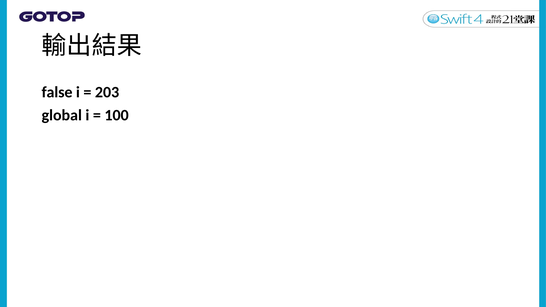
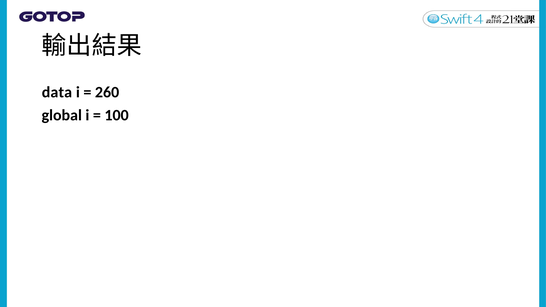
false: false -> data
203: 203 -> 260
